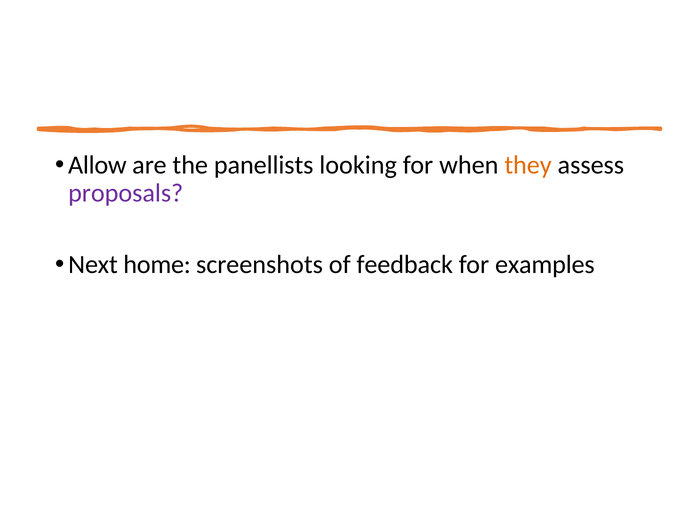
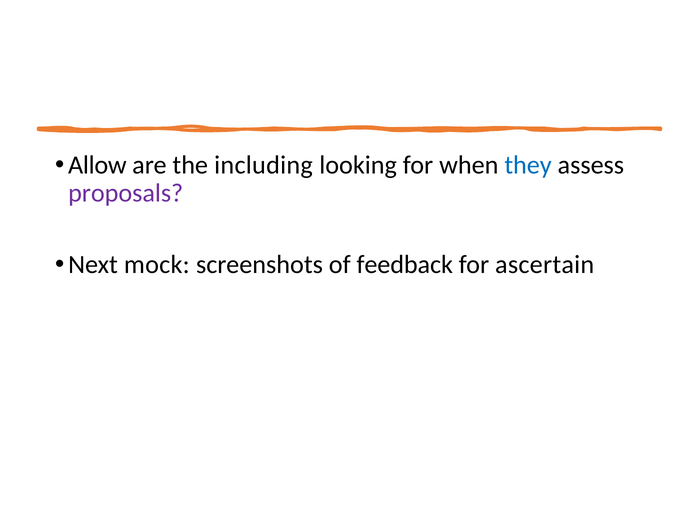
panellists: panellists -> including
they colour: orange -> blue
home: home -> mock
examples: examples -> ascertain
